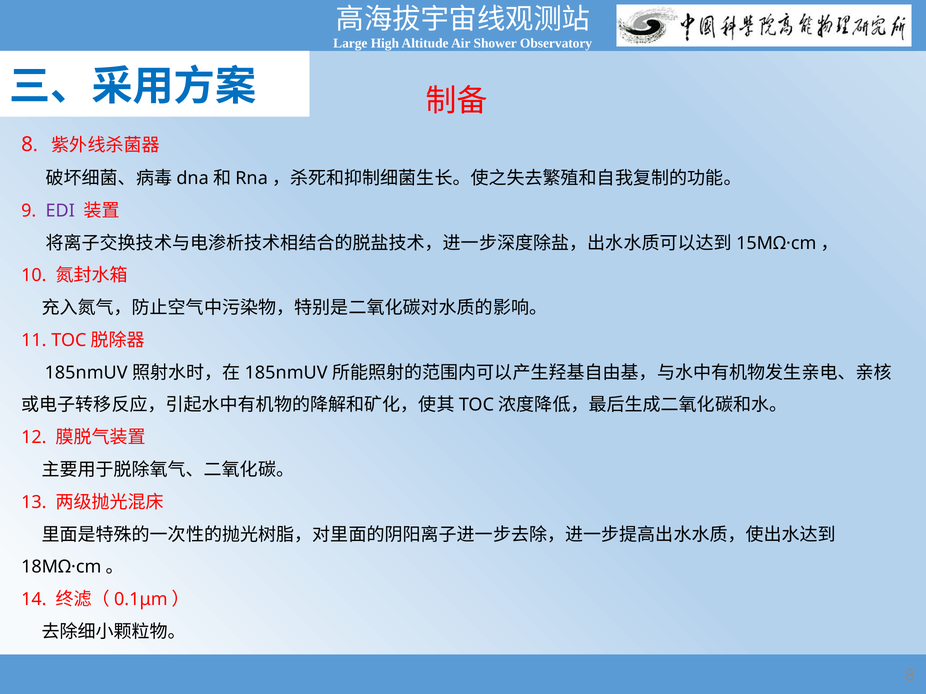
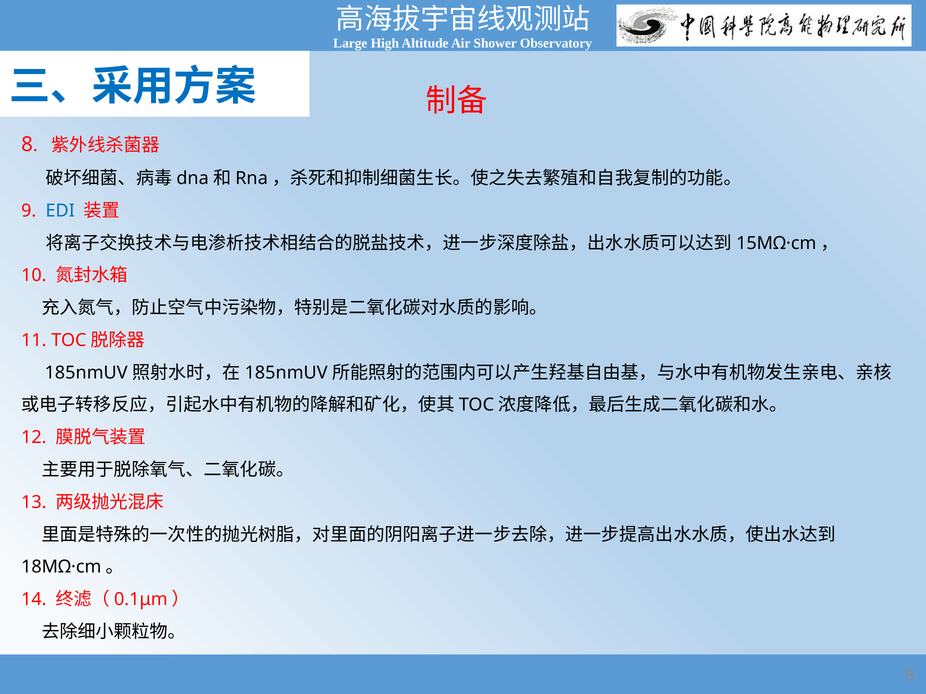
EDI colour: purple -> blue
